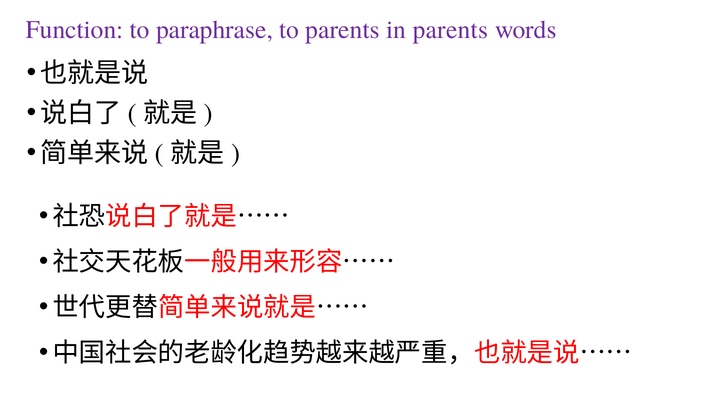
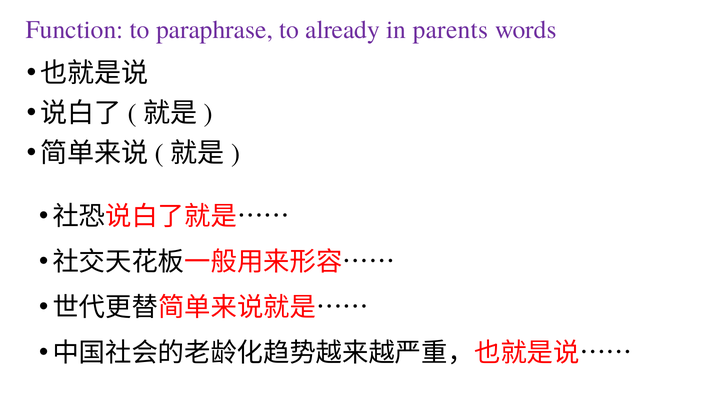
to parents: parents -> already
